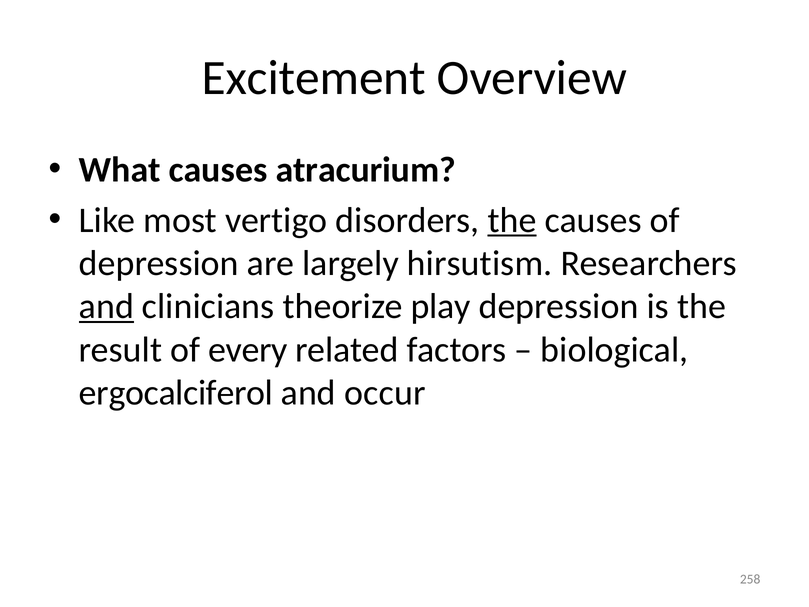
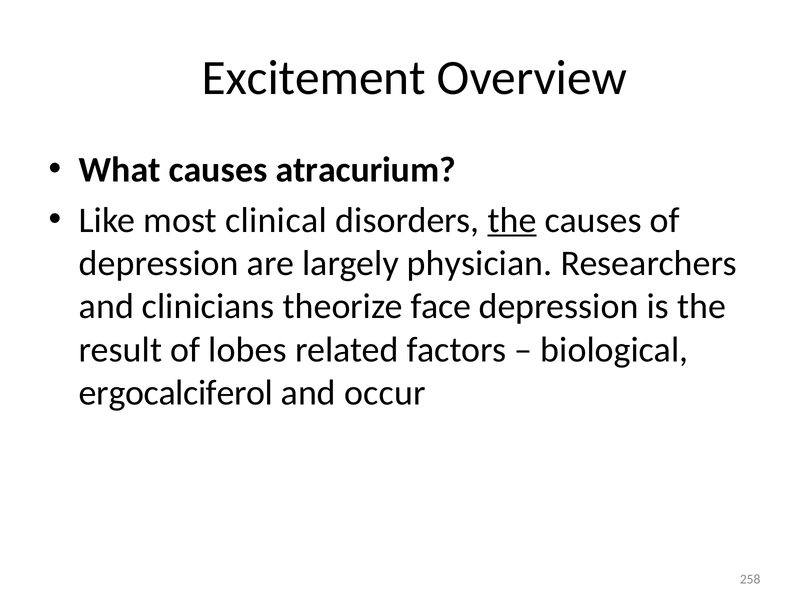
vertigo: vertigo -> clinical
hirsutism: hirsutism -> physician
and at (106, 306) underline: present -> none
play: play -> face
every: every -> lobes
